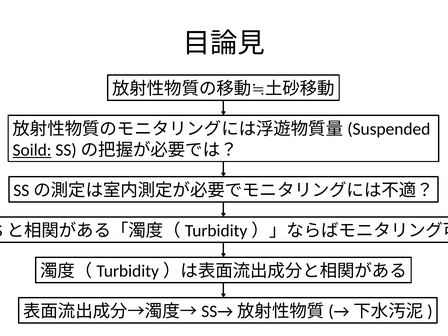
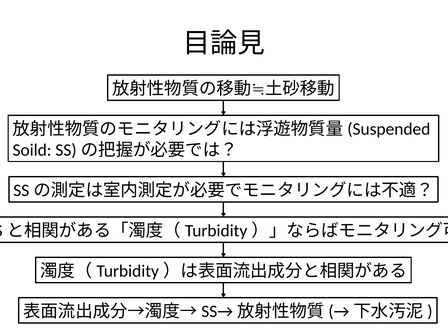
Soild underline: present -> none
